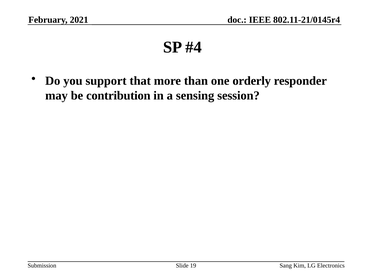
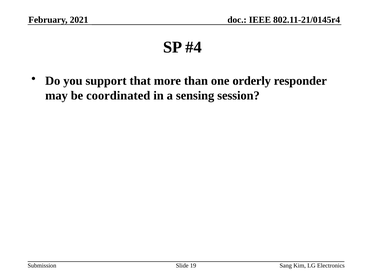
contribution: contribution -> coordinated
